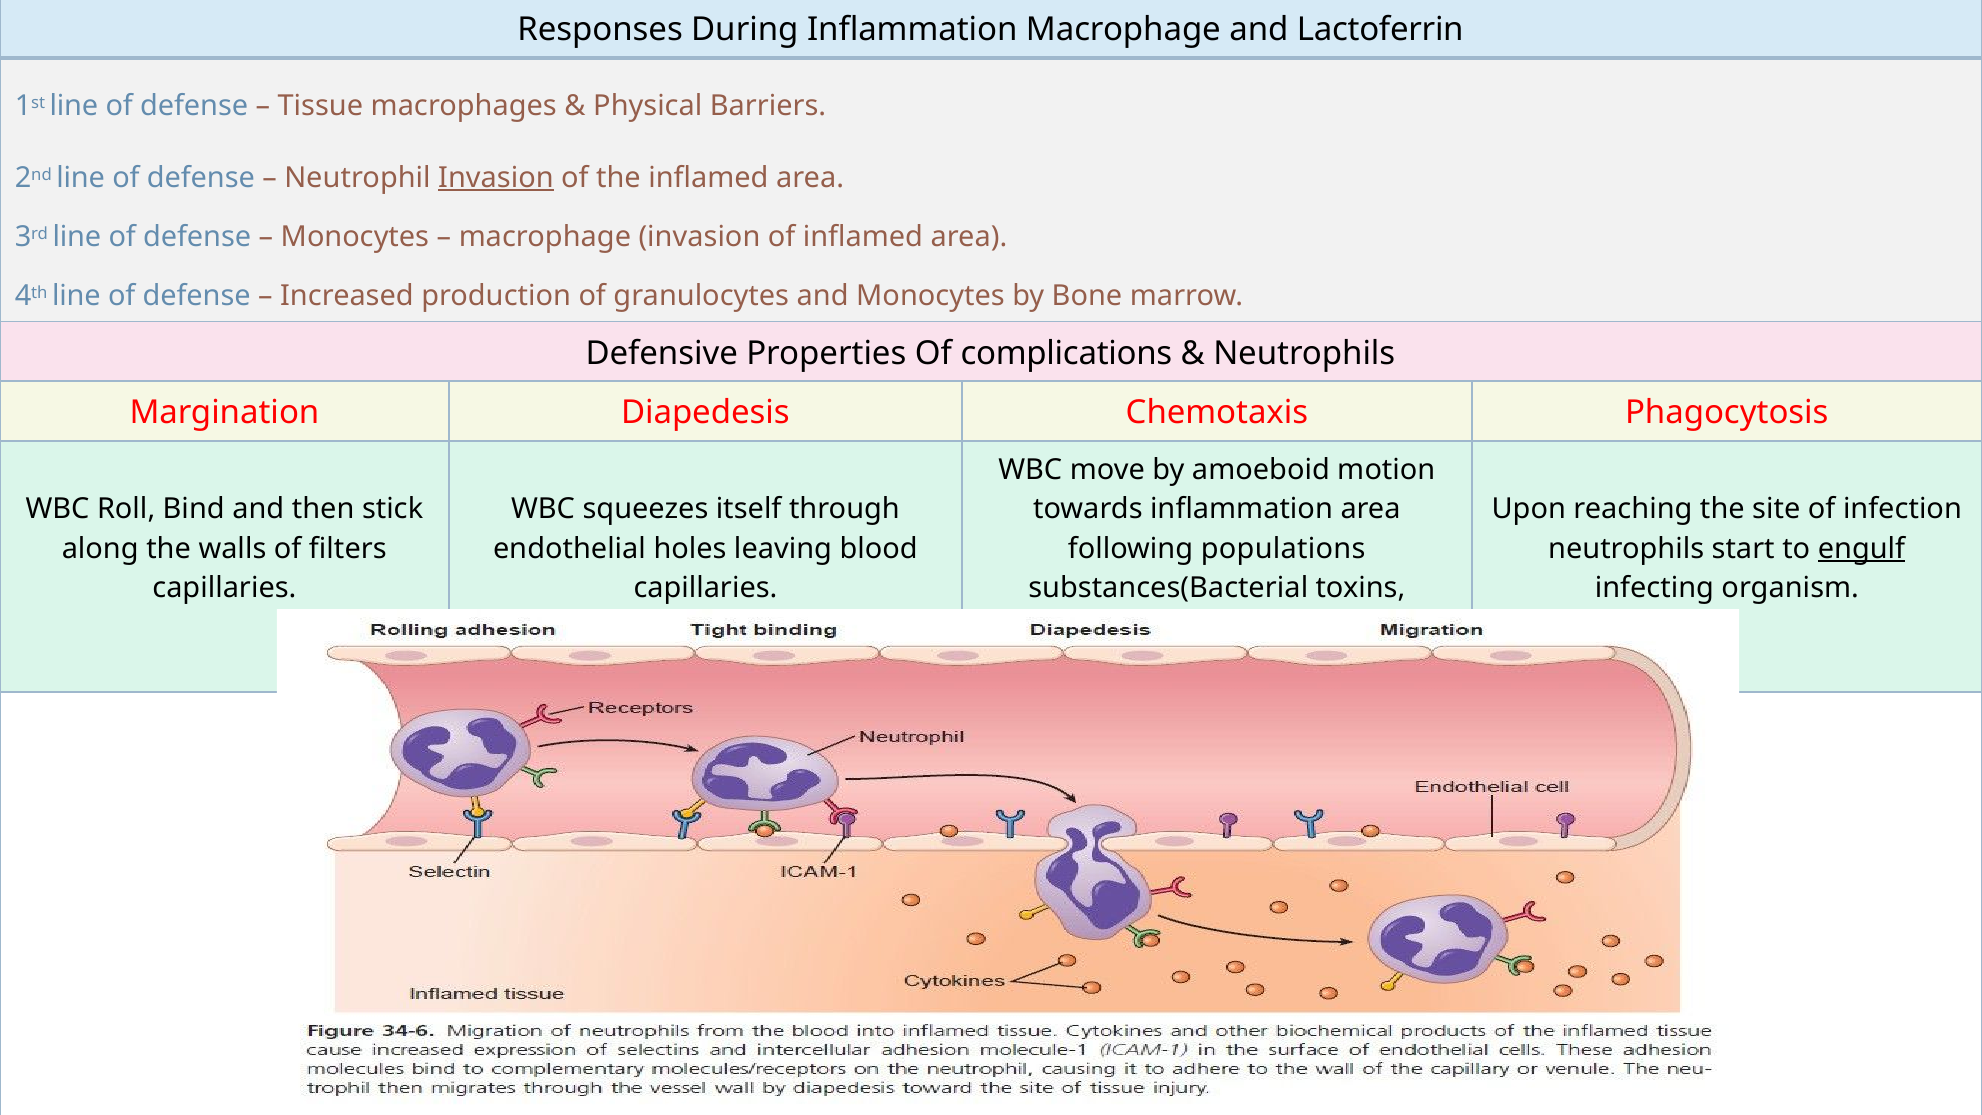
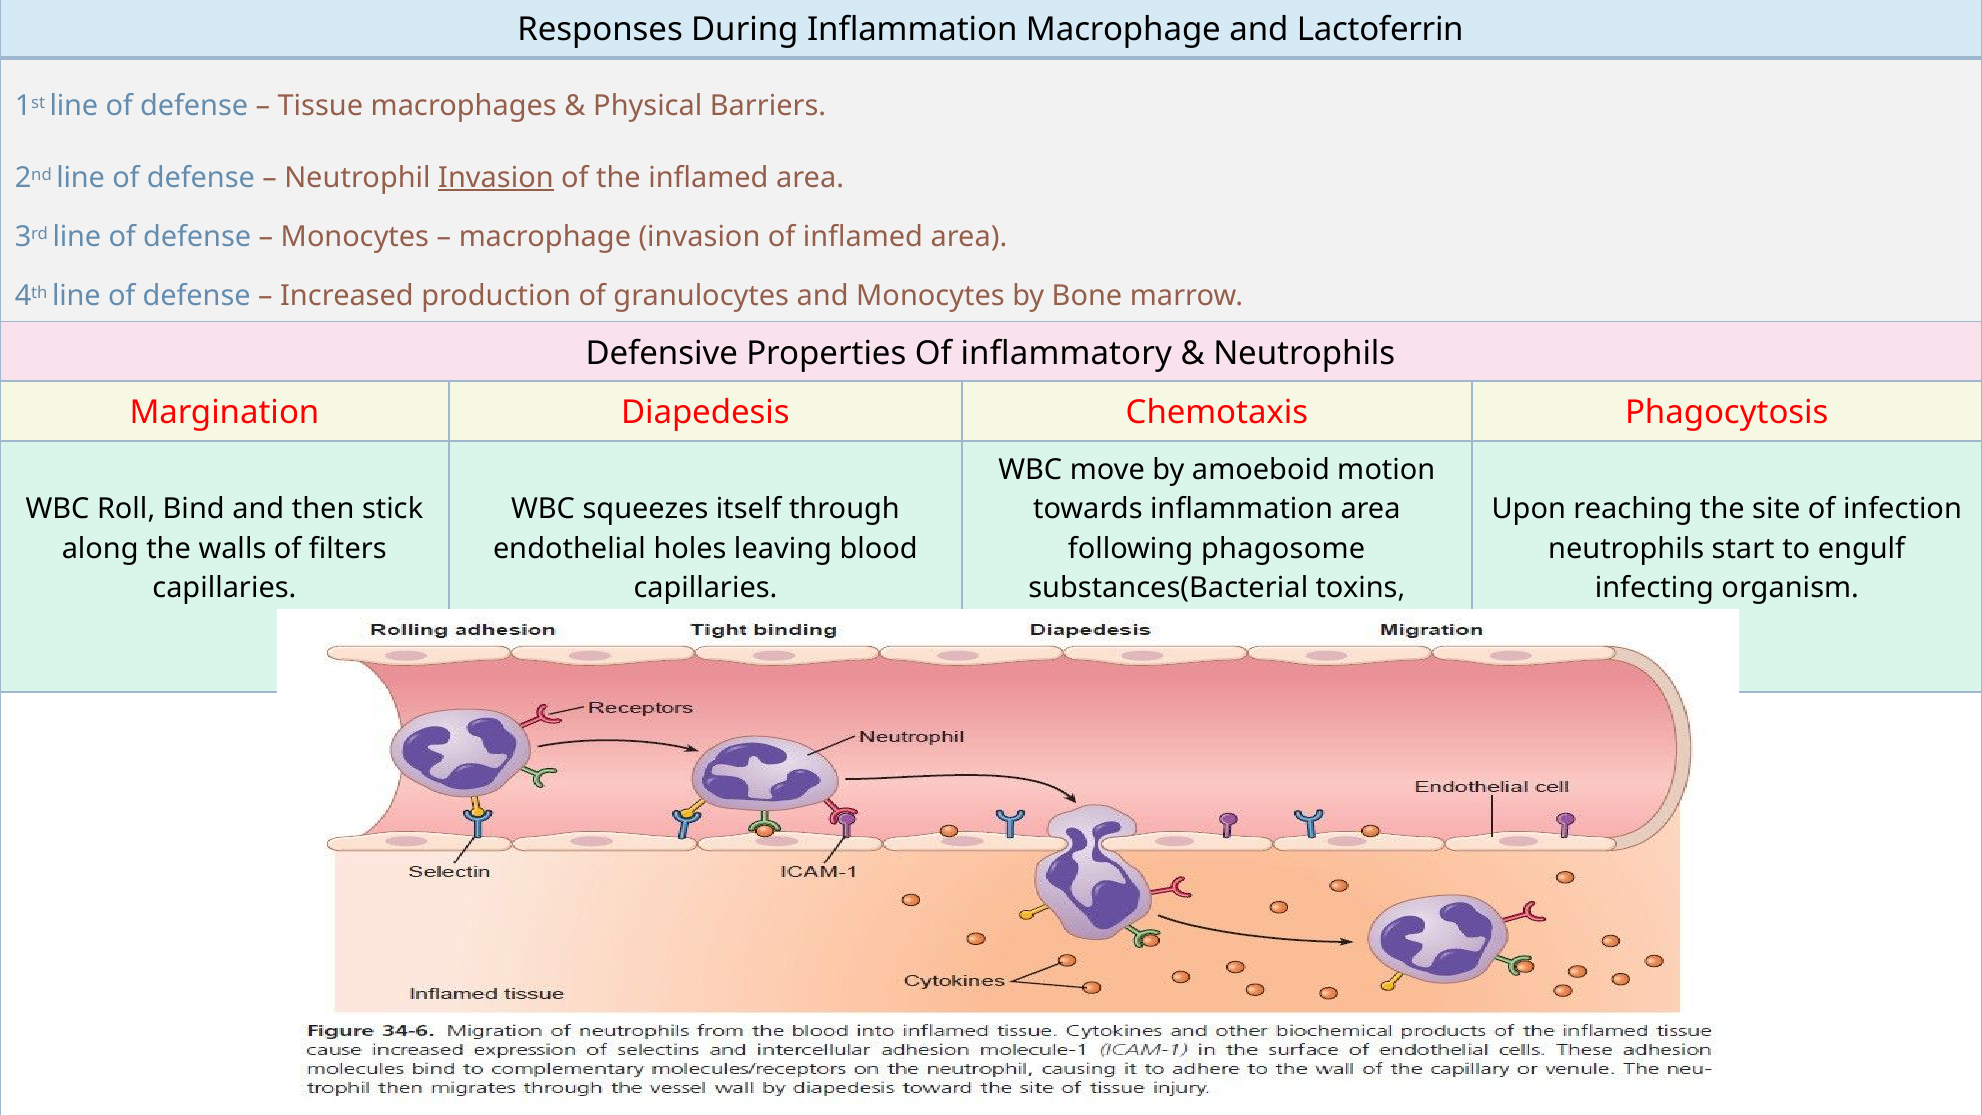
complications: complications -> inflammatory
populations: populations -> phagosome
engulf underline: present -> none
